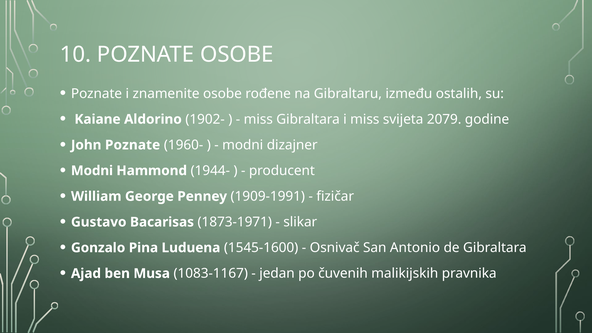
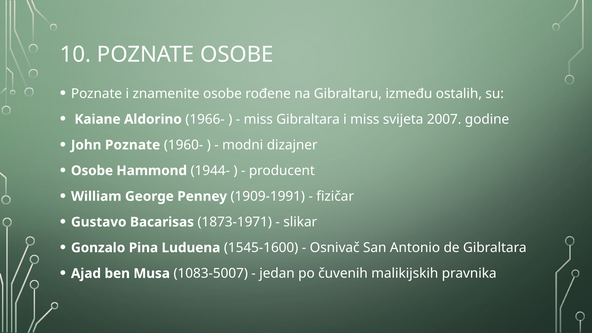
1902-: 1902- -> 1966-
2079: 2079 -> 2007
Modni at (92, 171): Modni -> Osobe
1083-1167: 1083-1167 -> 1083-5007
